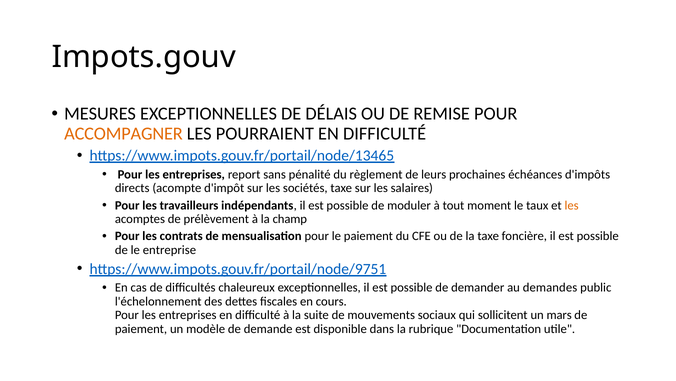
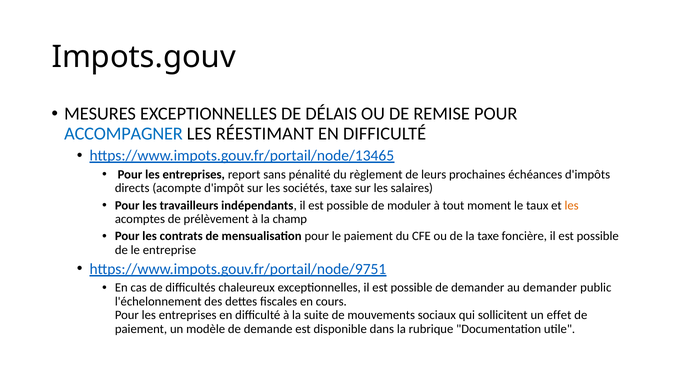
ACCOMPAGNER colour: orange -> blue
POURRAIENT: POURRAIENT -> RÉESTIMANT
au demandes: demandes -> demander
mars: mars -> effet
